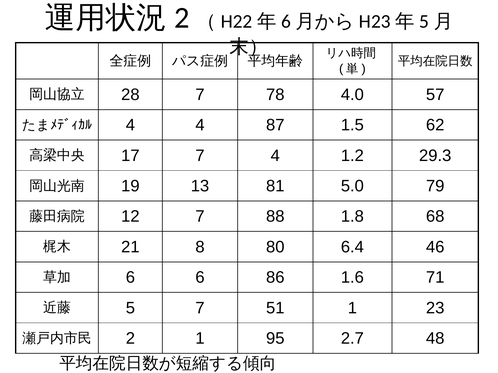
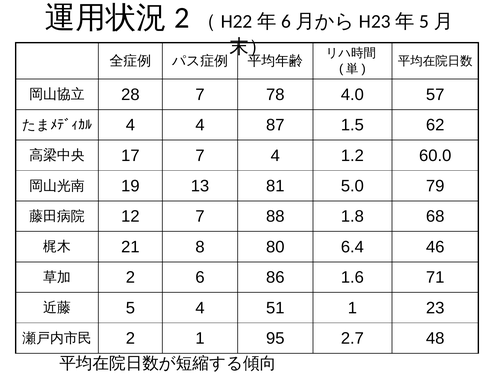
29.3: 29.3 -> 60.0
6 at (130, 278): 6 -> 2
5 7: 7 -> 4
